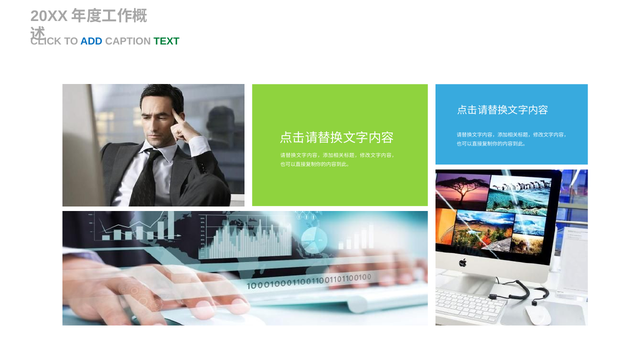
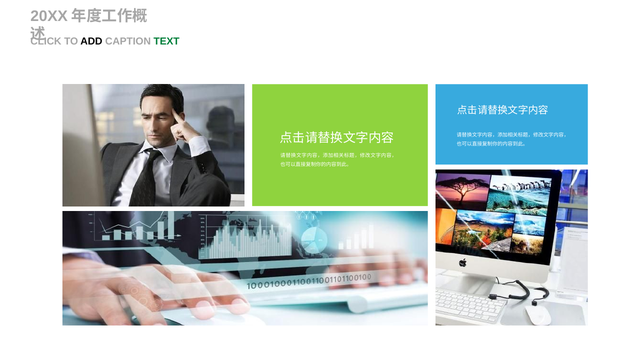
ADD colour: blue -> black
